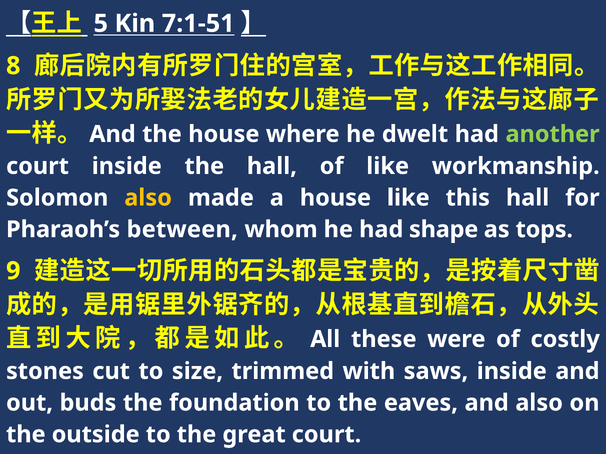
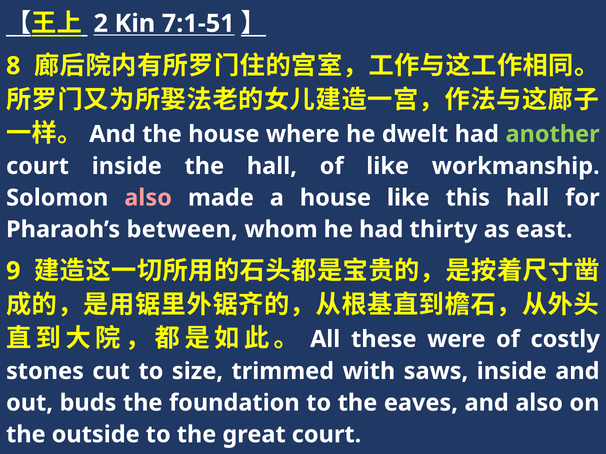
5: 5 -> 2
also at (148, 198) colour: yellow -> pink
shape: shape -> thirty
tops: tops -> east
